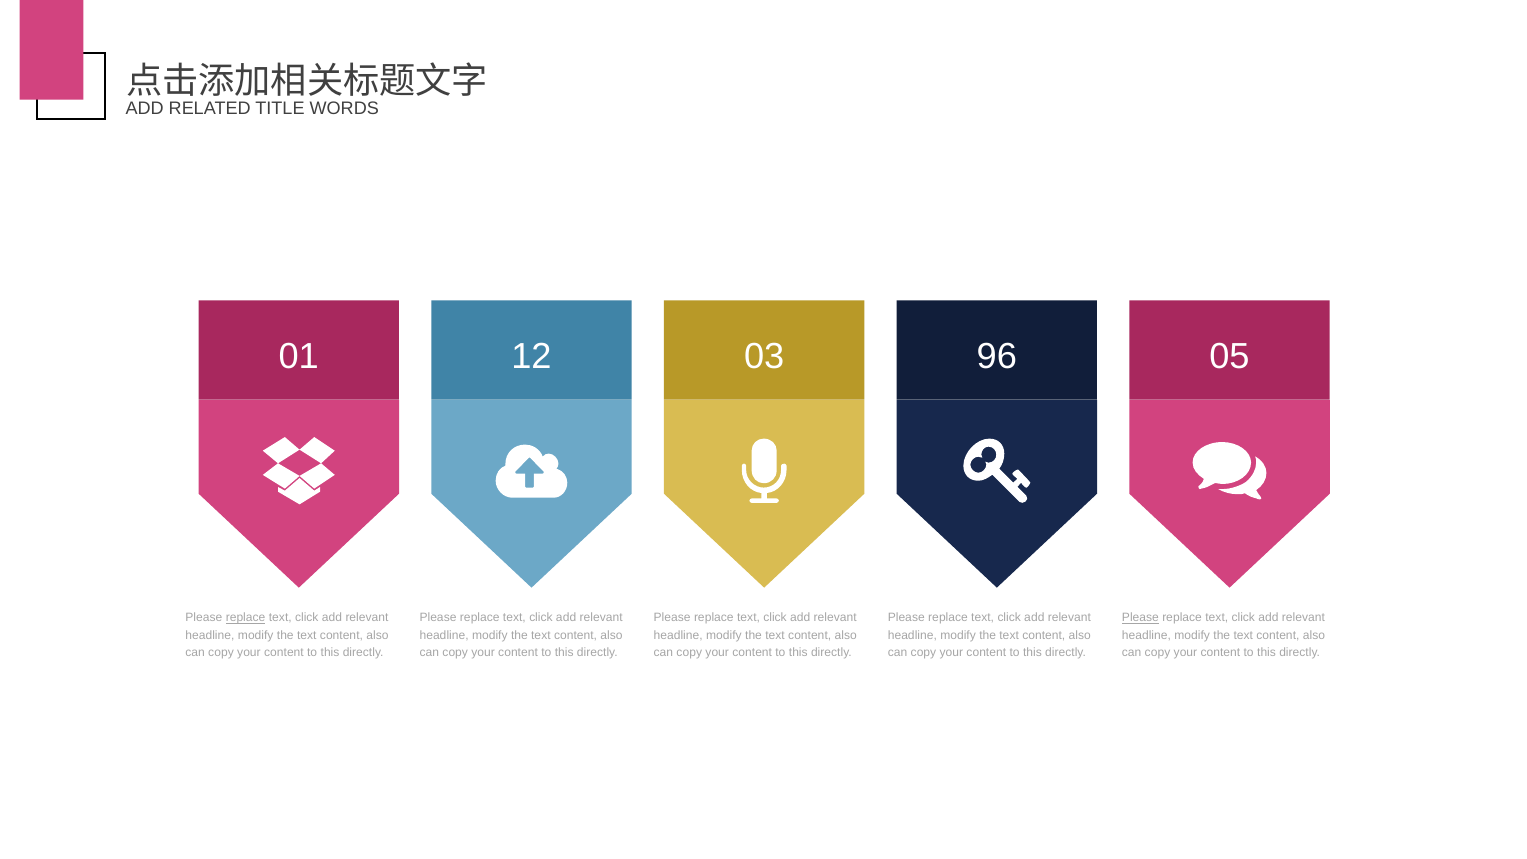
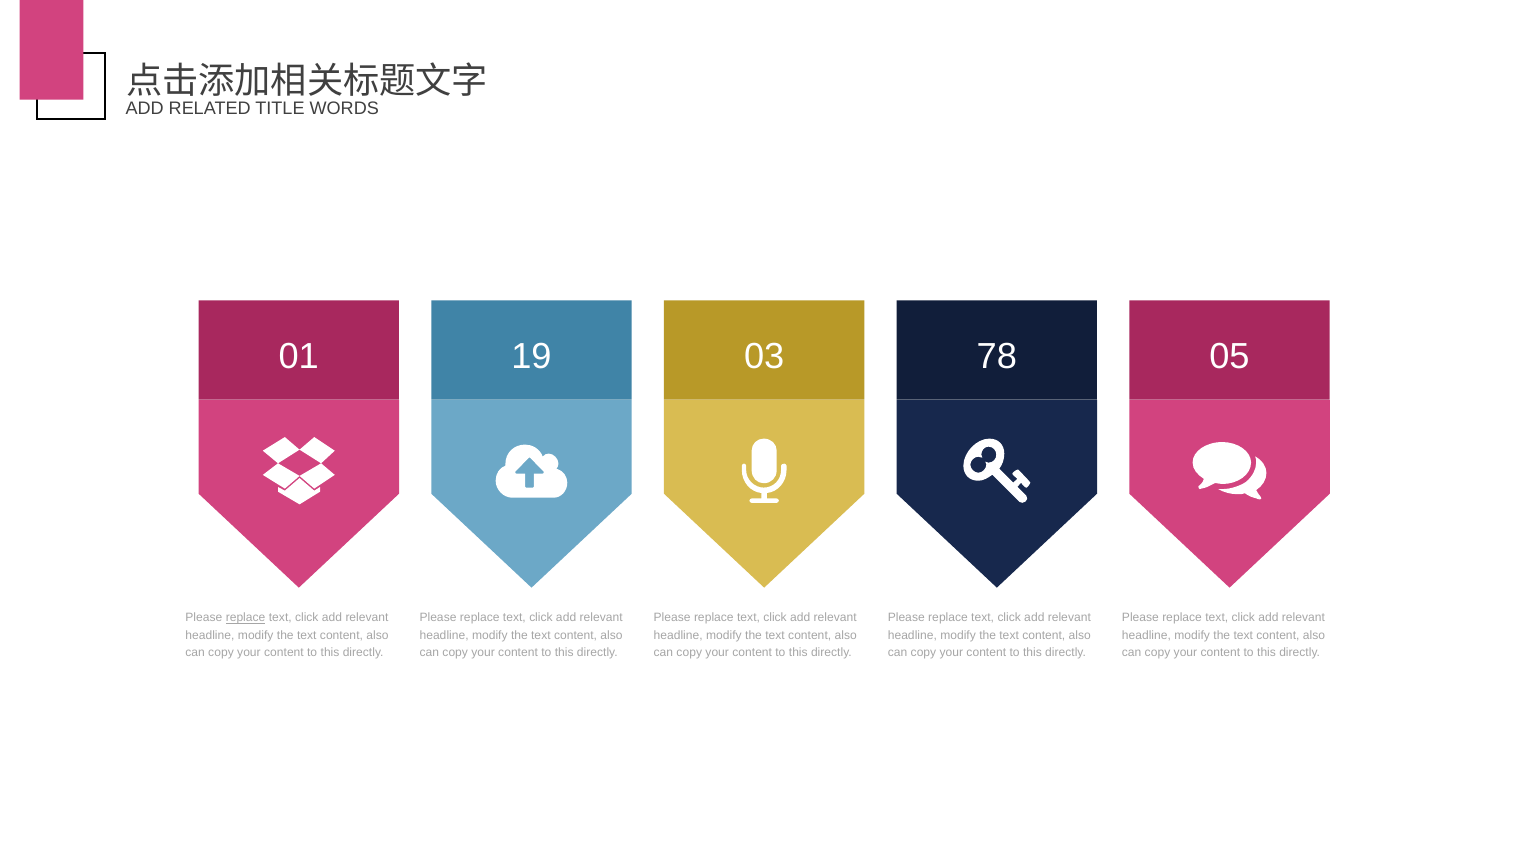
12: 12 -> 19
96: 96 -> 78
Please at (1140, 618) underline: present -> none
